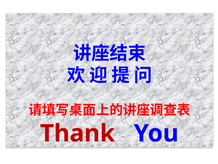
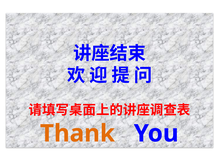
Thank colour: red -> orange
